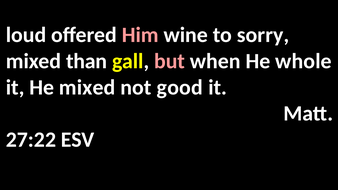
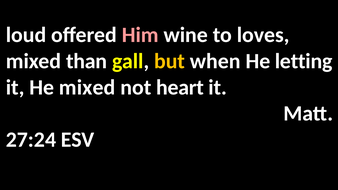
sorry: sorry -> loves
but colour: pink -> yellow
whole: whole -> letting
good: good -> heart
27:22: 27:22 -> 27:24
